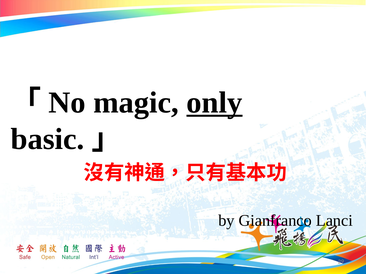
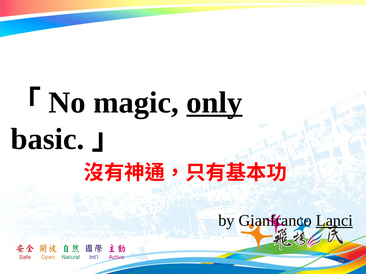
Lanci underline: none -> present
